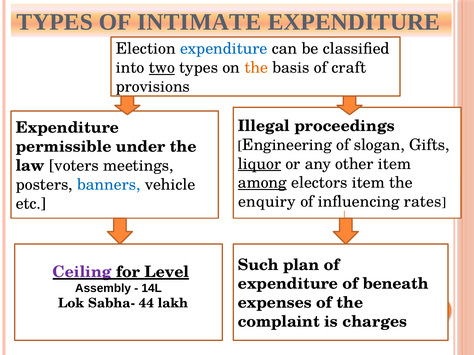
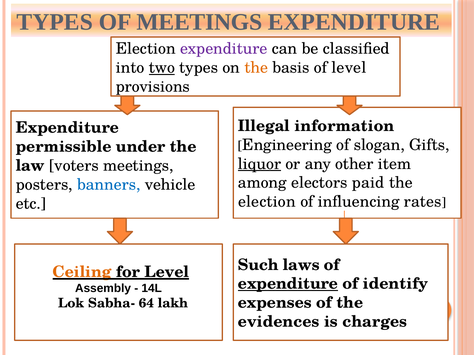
OF INTIMATE: INTIMATE -> MEETINGS
expenditure at (224, 49) colour: blue -> purple
of craft: craft -> level
proceedings: proceedings -> information
among underline: present -> none
electors item: item -> paid
enquiry at (267, 202): enquiry -> election
plan: plan -> laws
Ceiling colour: purple -> orange
expenditure at (288, 284) underline: none -> present
beneath: beneath -> identify
44: 44 -> 64
complaint: complaint -> evidences
